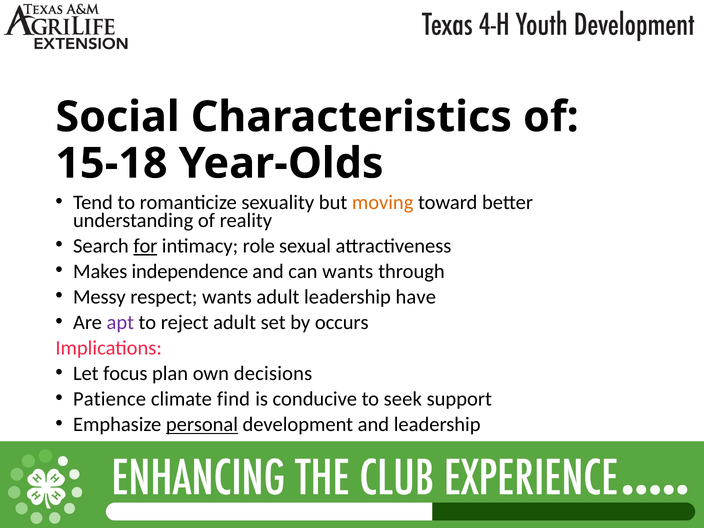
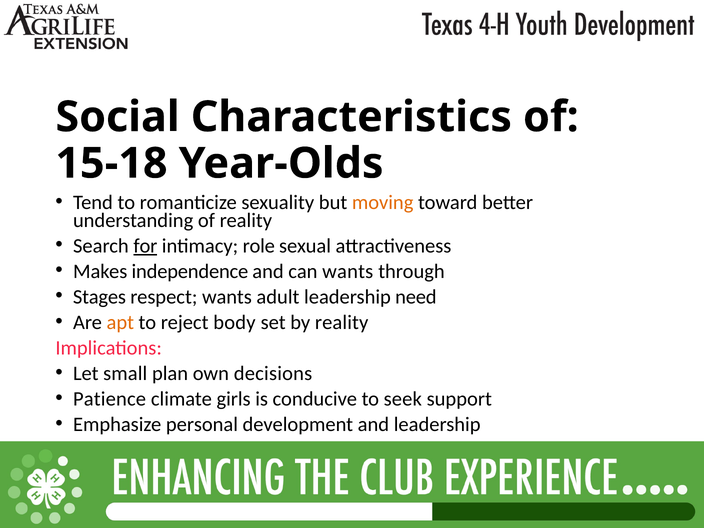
Messy: Messy -> Stages
have: have -> need
apt colour: purple -> orange
reject adult: adult -> body
by occurs: occurs -> reality
focus: focus -> small
find: find -> girls
personal underline: present -> none
